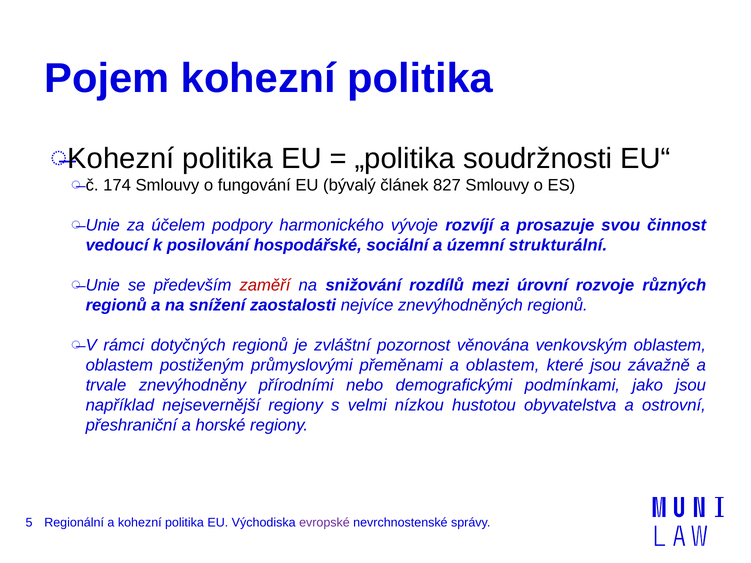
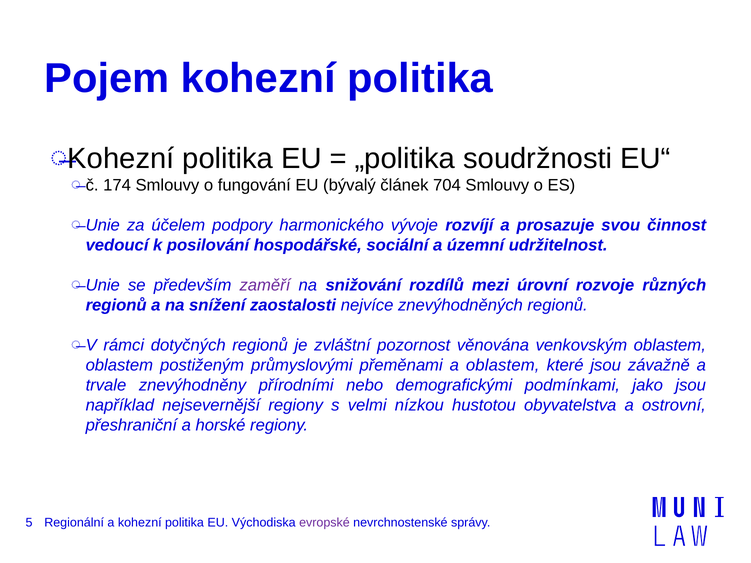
827: 827 -> 704
strukturální: strukturální -> udržitelnost
zaměří colour: red -> purple
